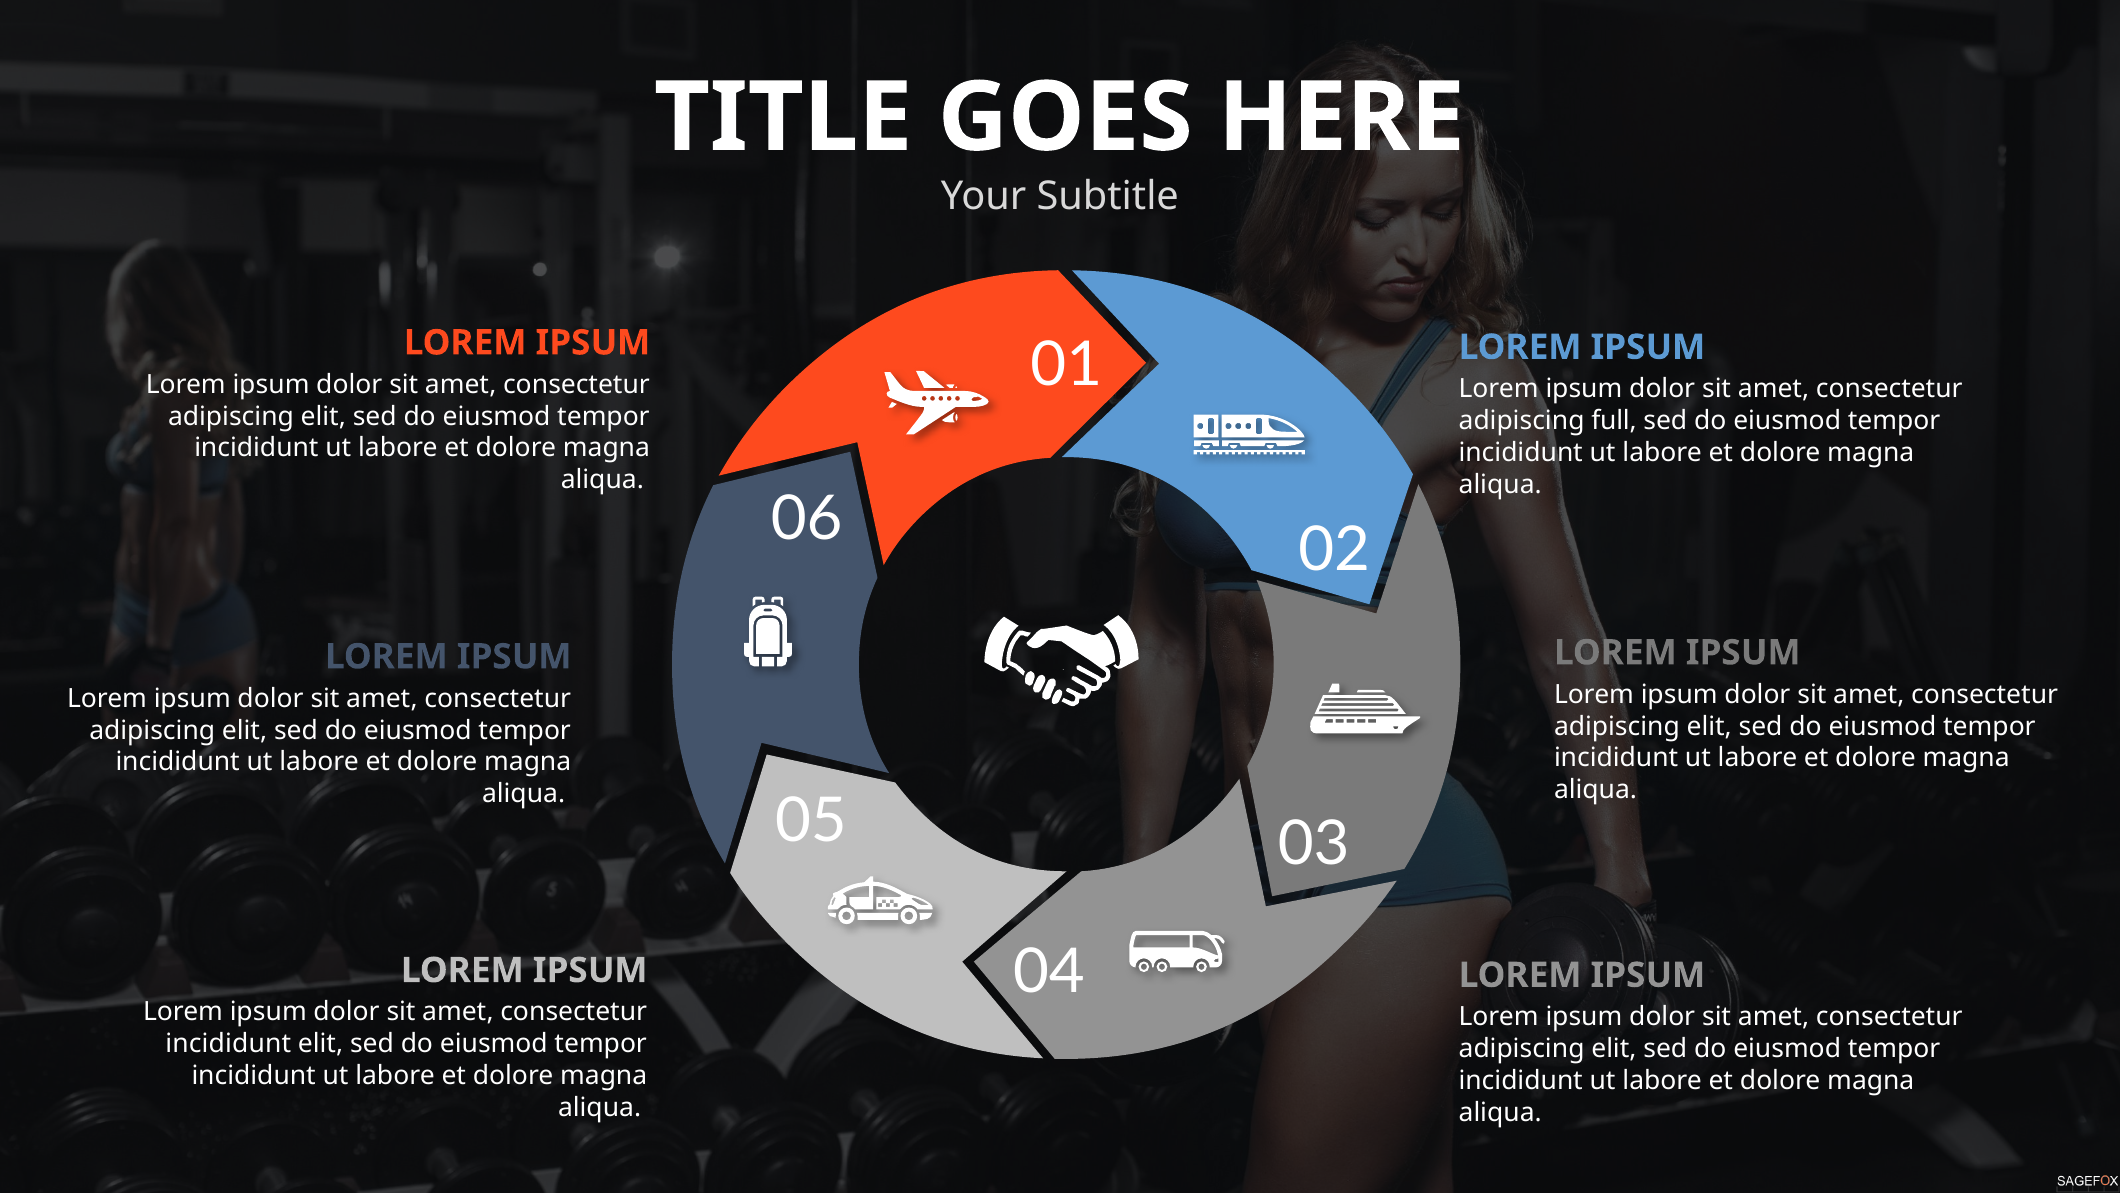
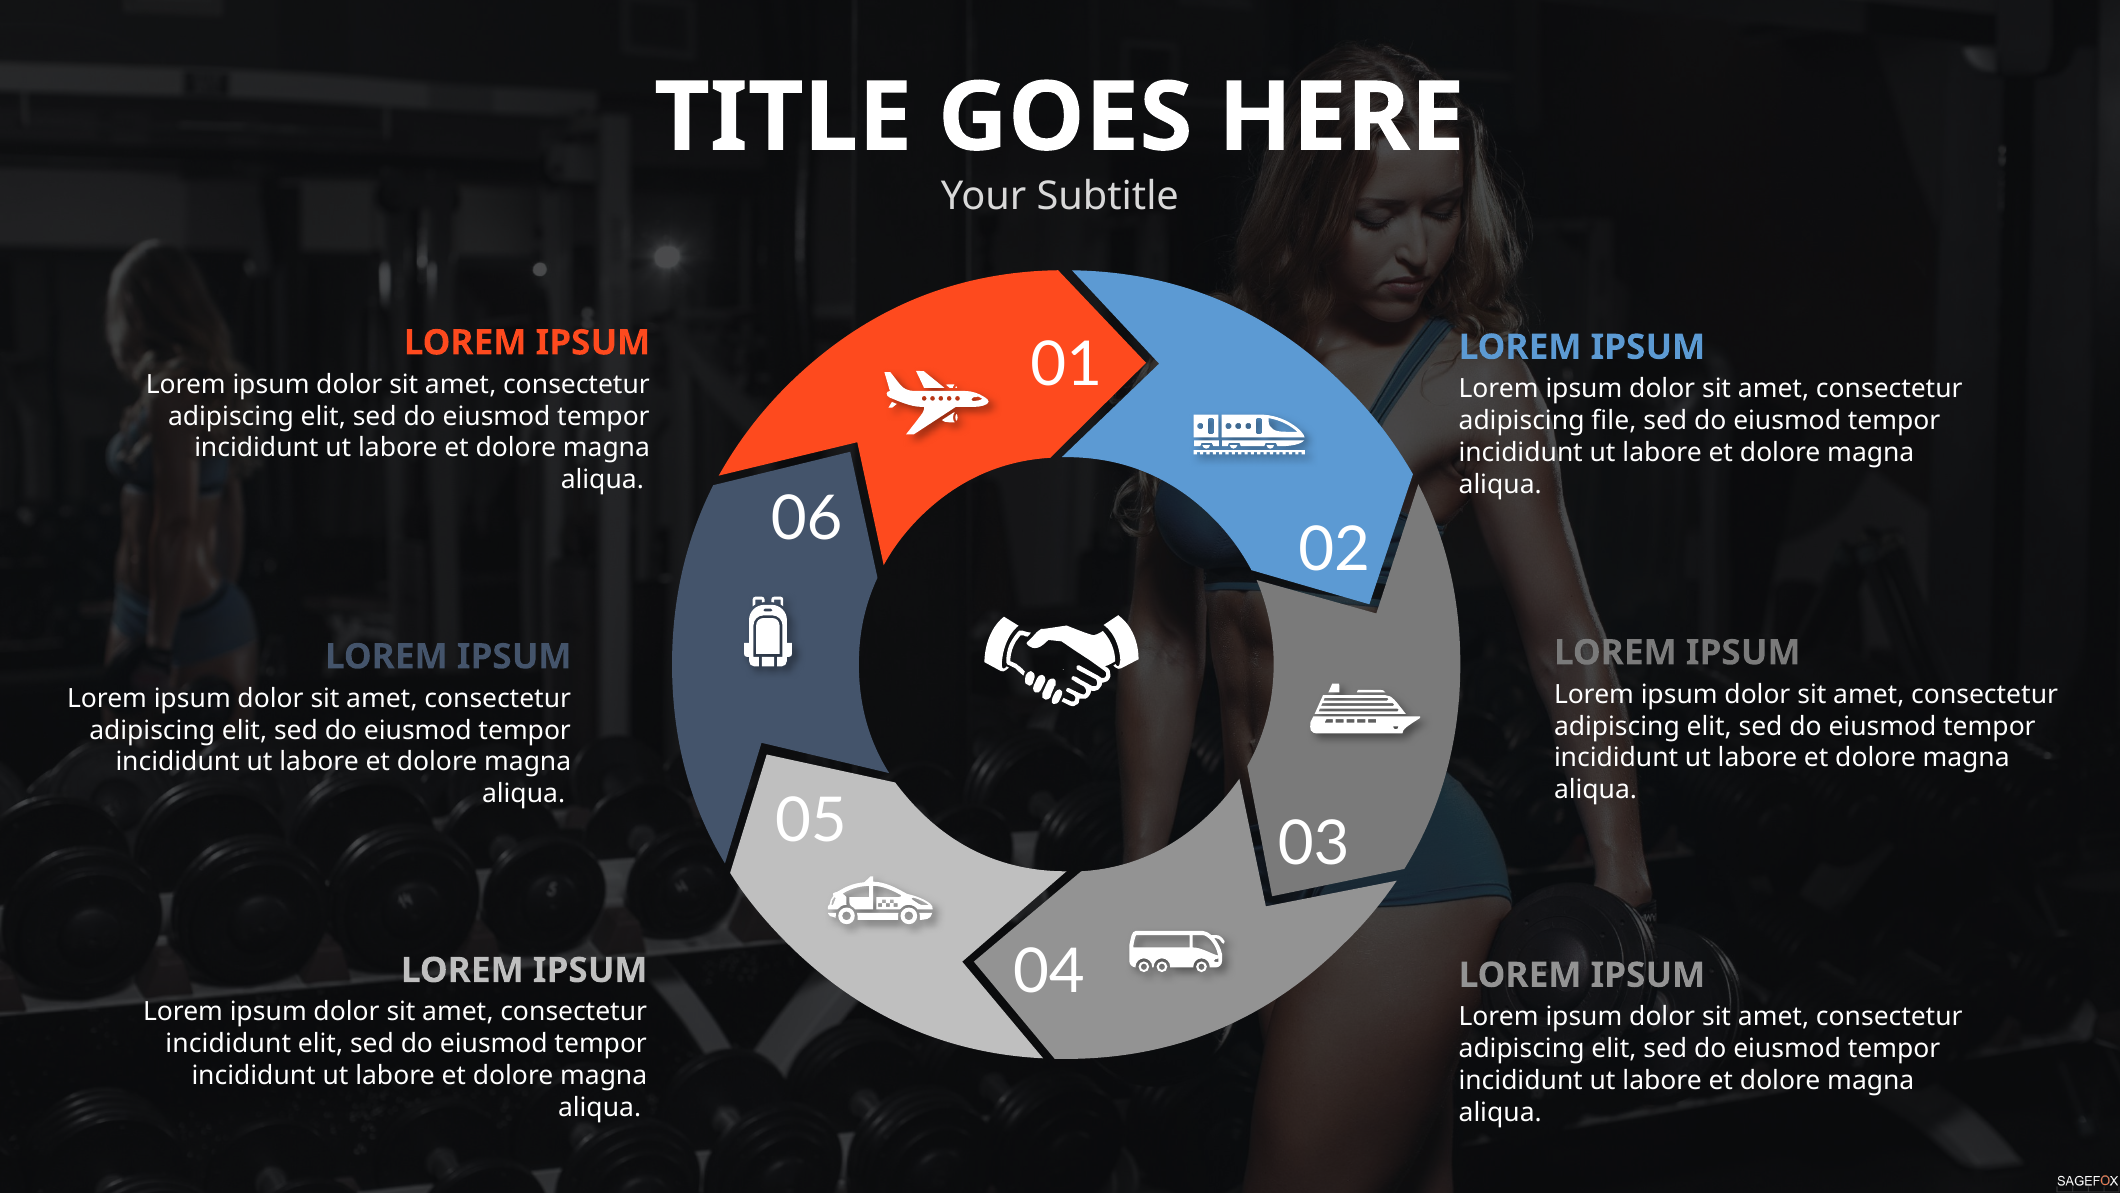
full: full -> file
